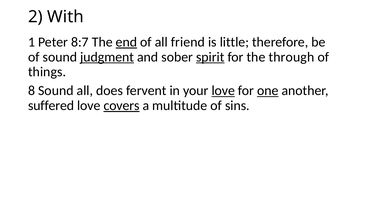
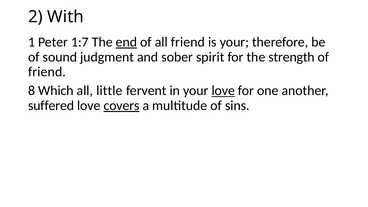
8:7: 8:7 -> 1:7
is little: little -> your
judgment underline: present -> none
spirit underline: present -> none
through: through -> strength
things at (47, 72): things -> friend
8 Sound: Sound -> Which
does: does -> little
one underline: present -> none
